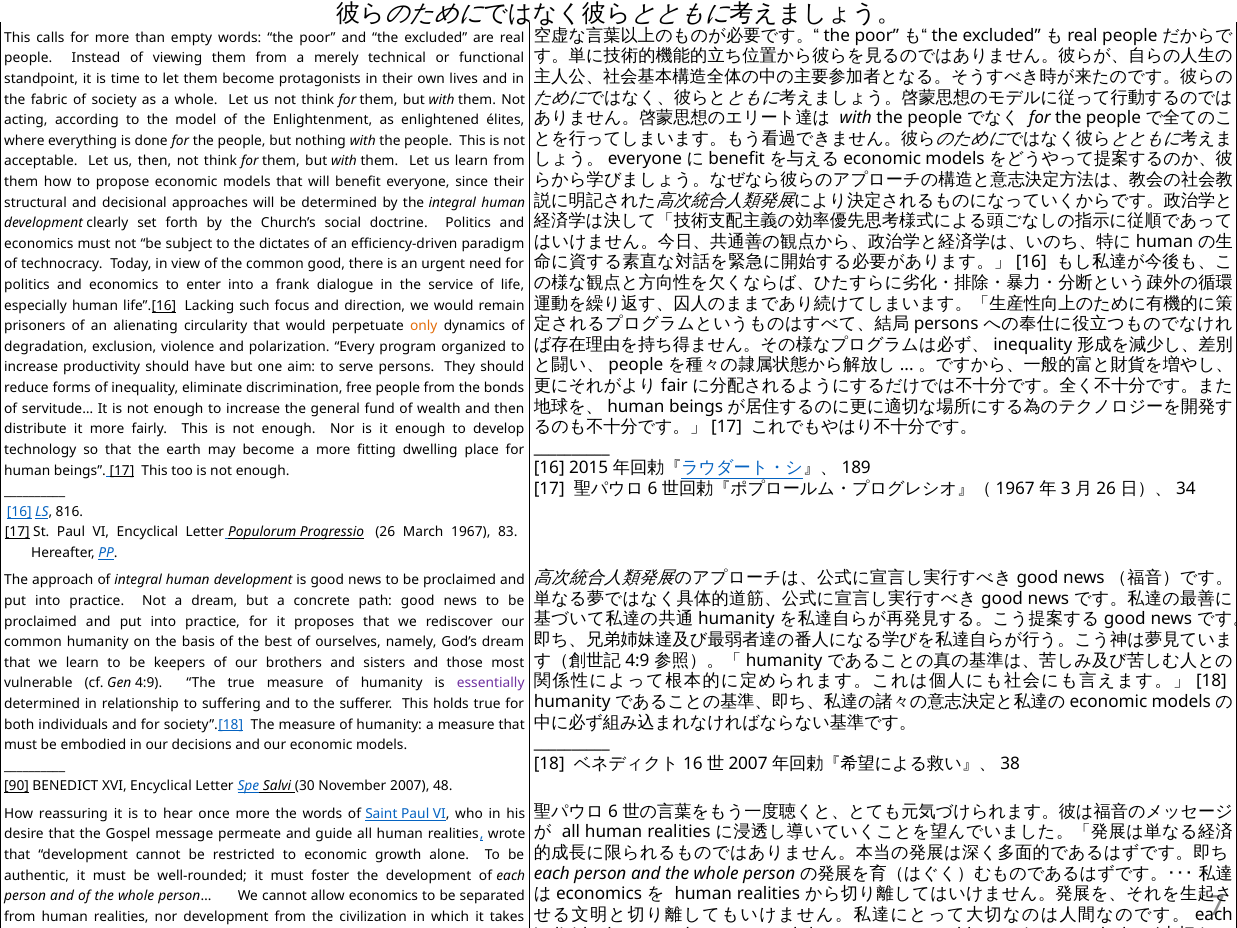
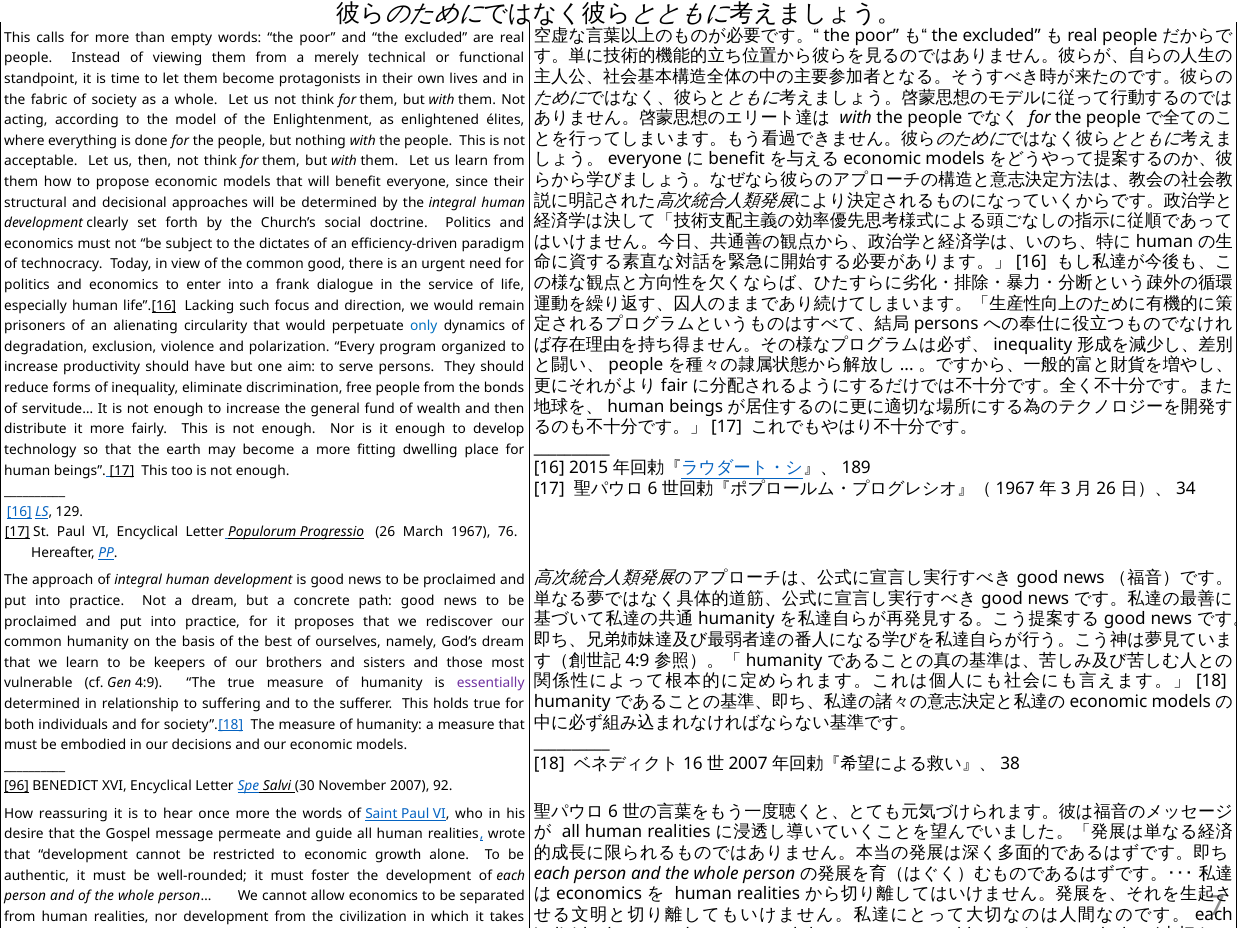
only colour: orange -> blue
816: 816 -> 129
83: 83 -> 76
90: 90 -> 96
48: 48 -> 92
